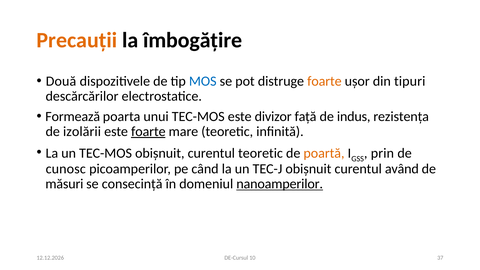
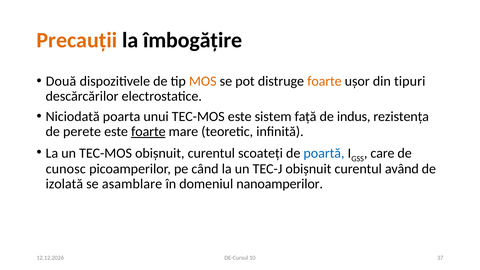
MOS colour: blue -> orange
Formează: Formează -> Niciodată
divizor: divizor -> sistem
izolării: izolării -> perete
curentul teoretic: teoretic -> scoateți
poartă colour: orange -> blue
prin: prin -> care
măsuri: măsuri -> izolată
consecință: consecință -> asamblare
nanoamperilor underline: present -> none
